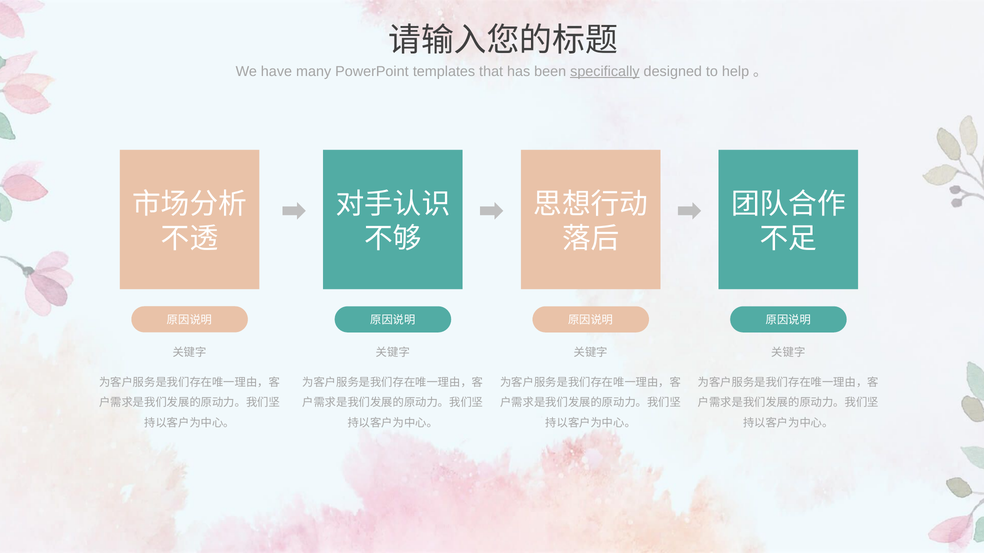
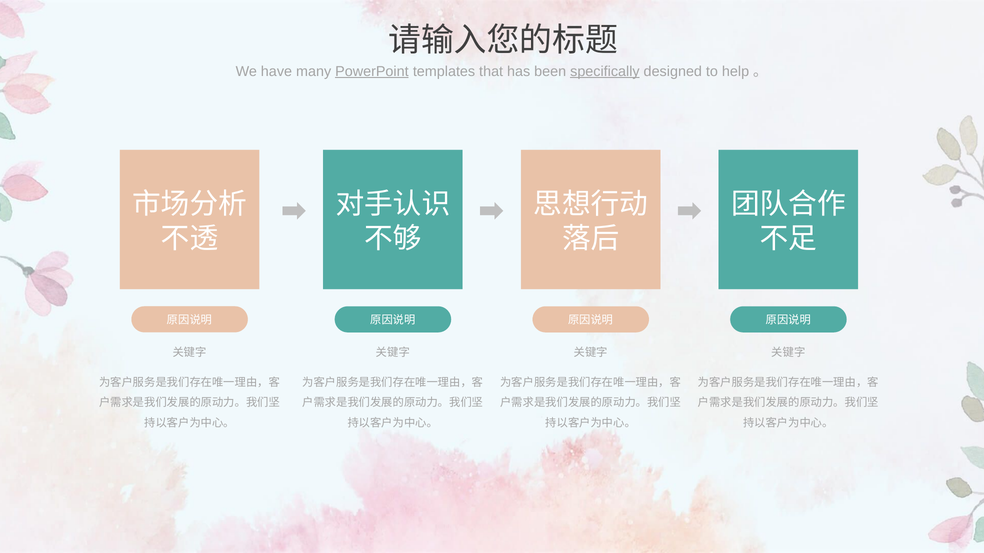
PowerPoint underline: none -> present
